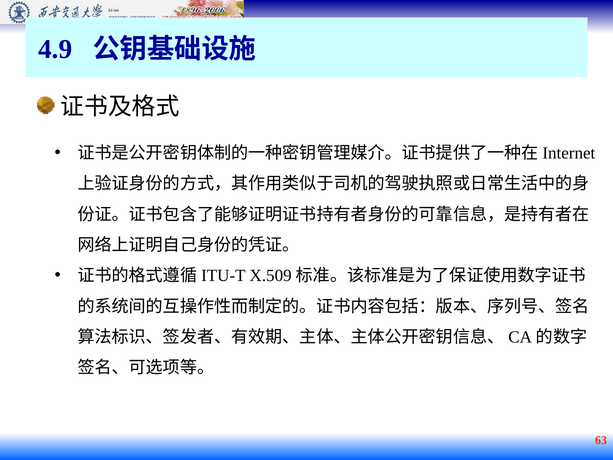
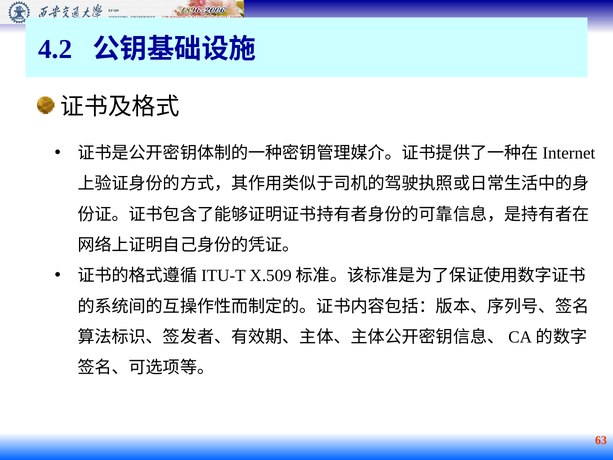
4.9: 4.9 -> 4.2
